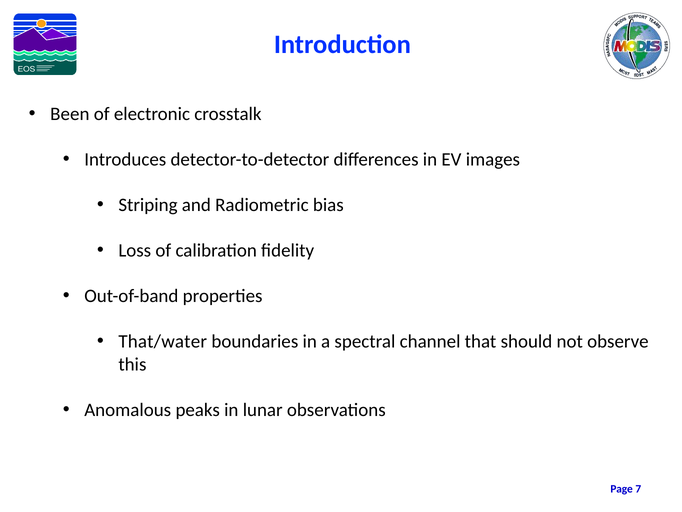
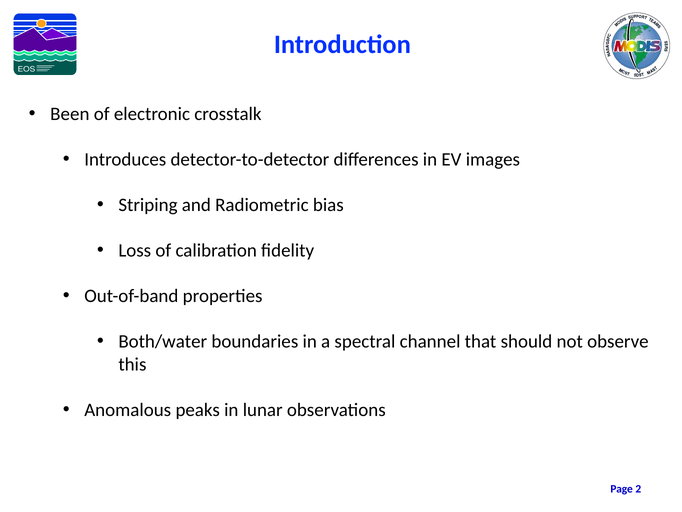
That/water: That/water -> Both/water
7: 7 -> 2
